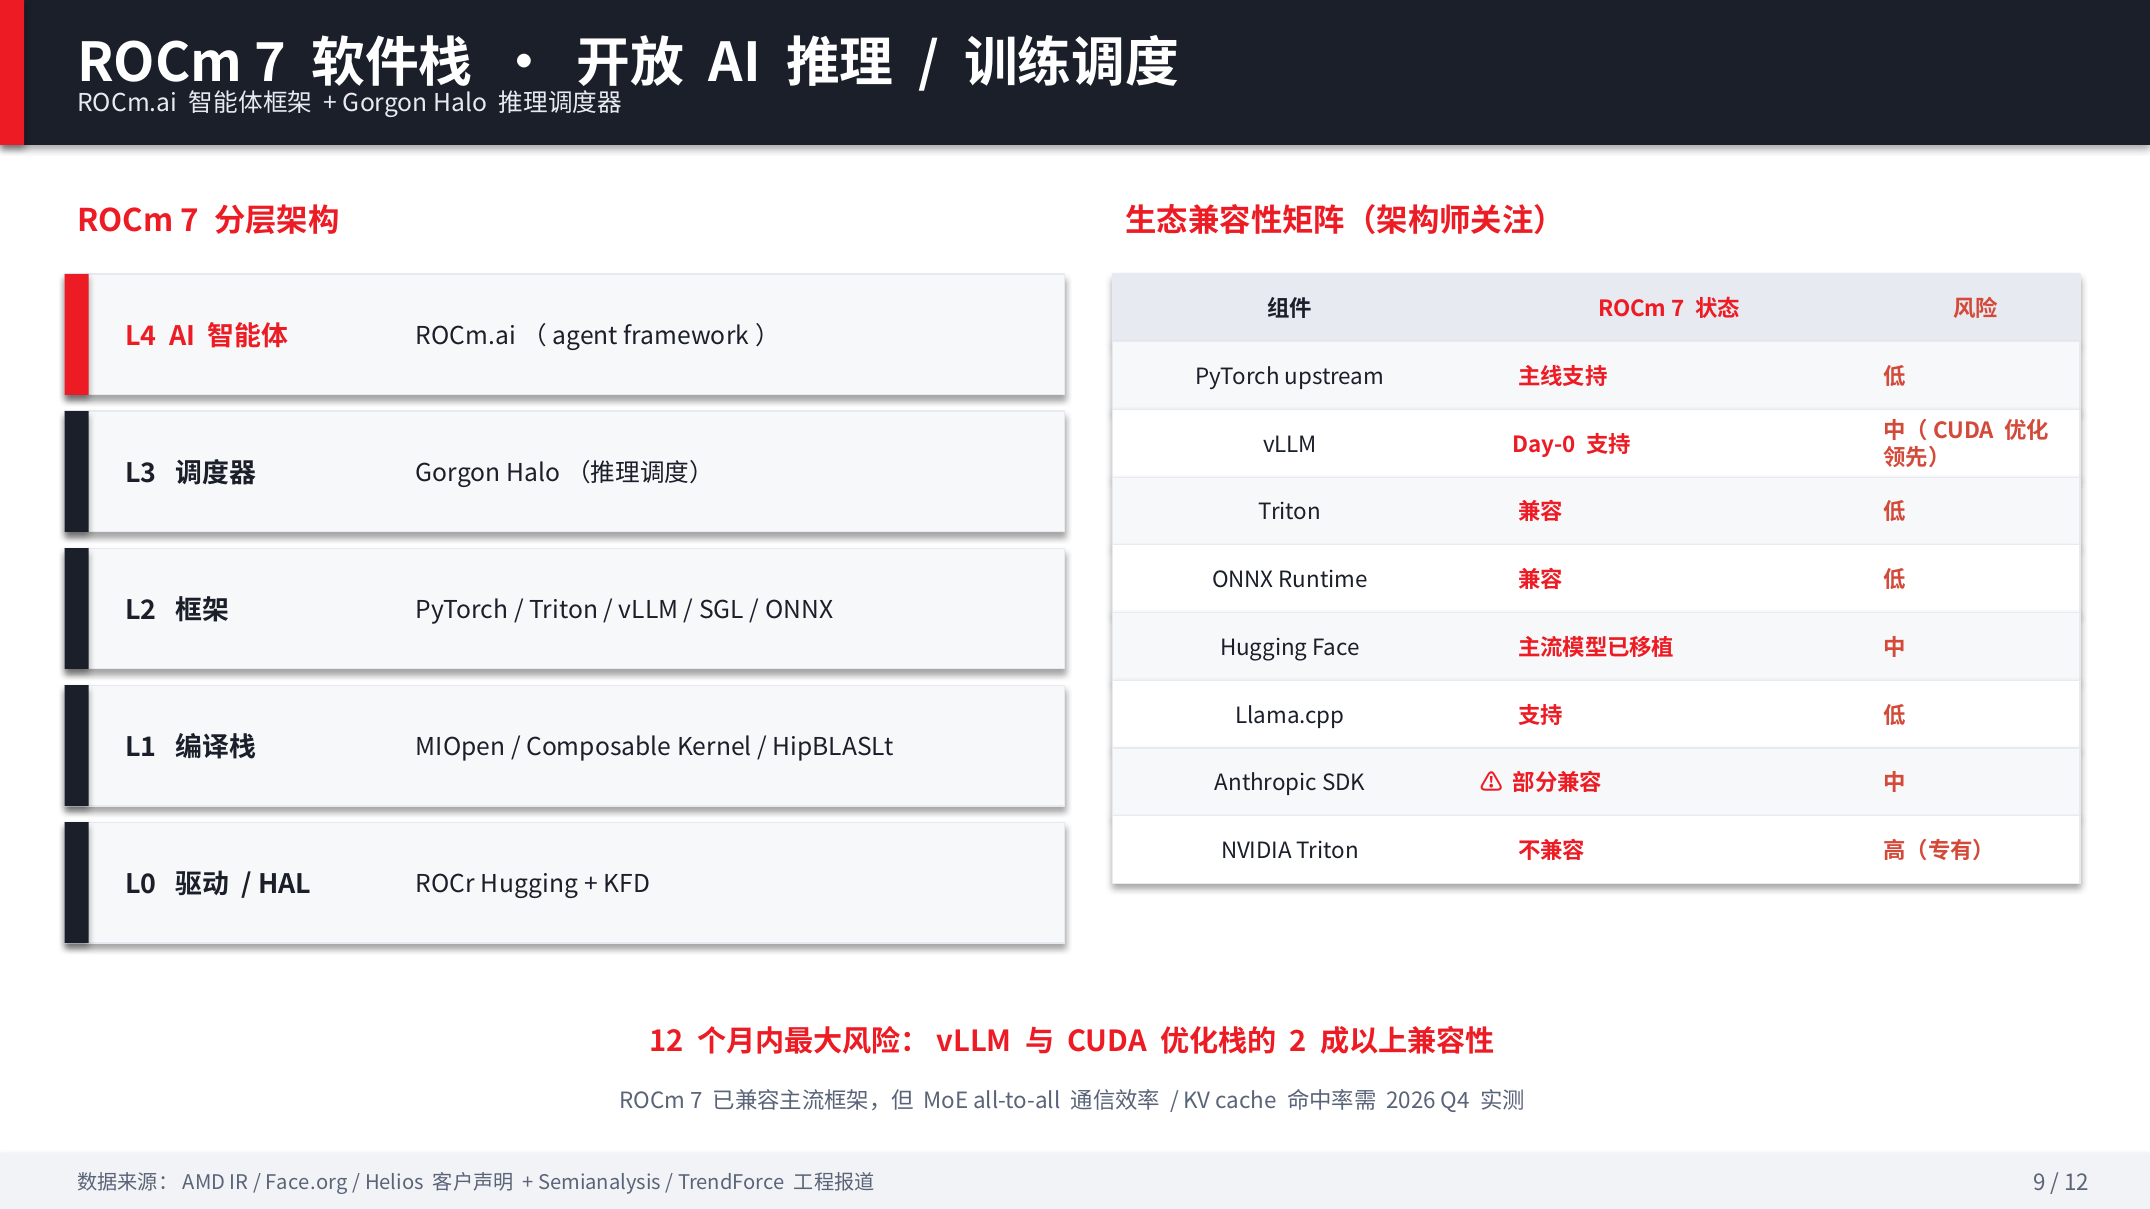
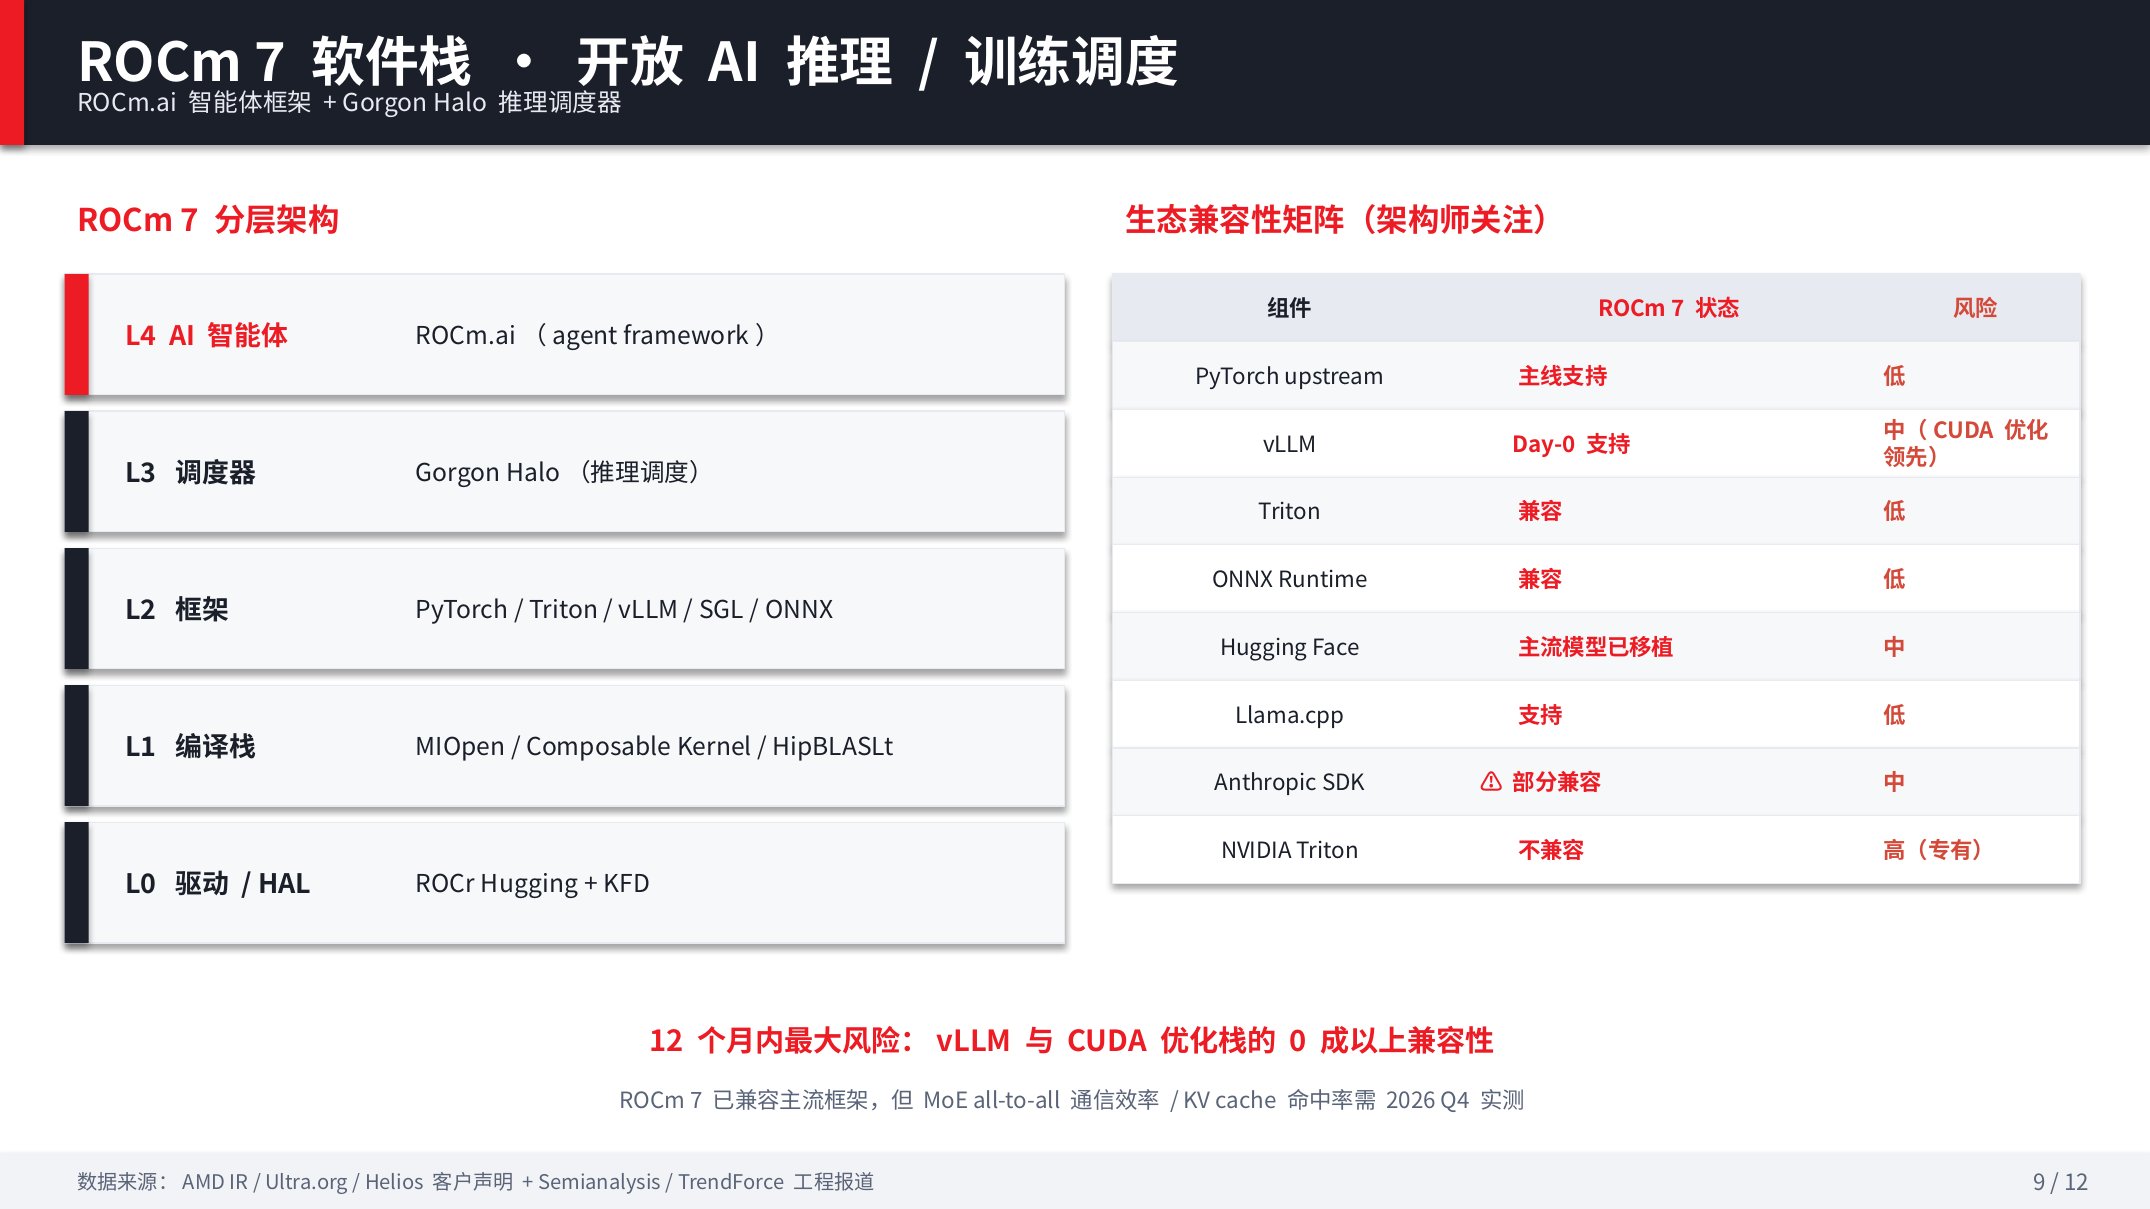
2: 2 -> 0
Face.org: Face.org -> Ultra.org
